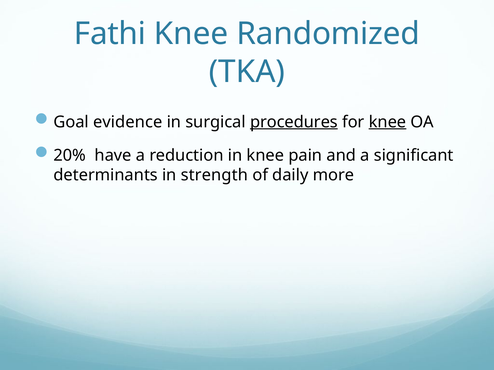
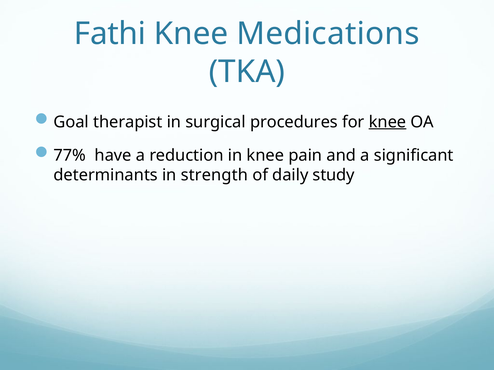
Randomized: Randomized -> Medications
evidence: evidence -> therapist
procedures underline: present -> none
20%: 20% -> 77%
more: more -> study
